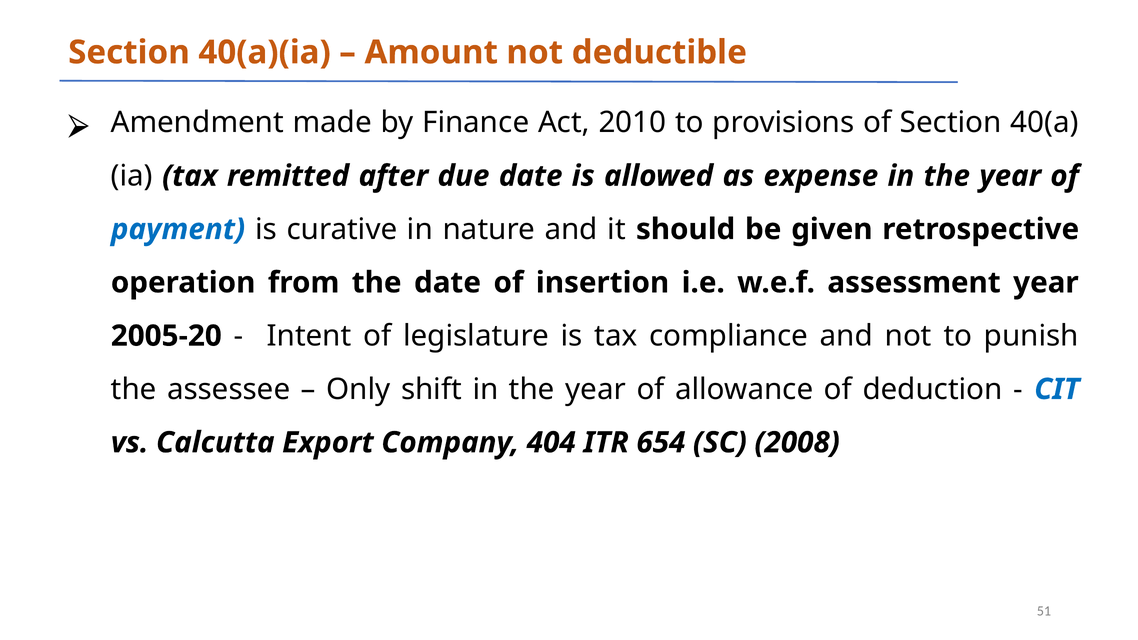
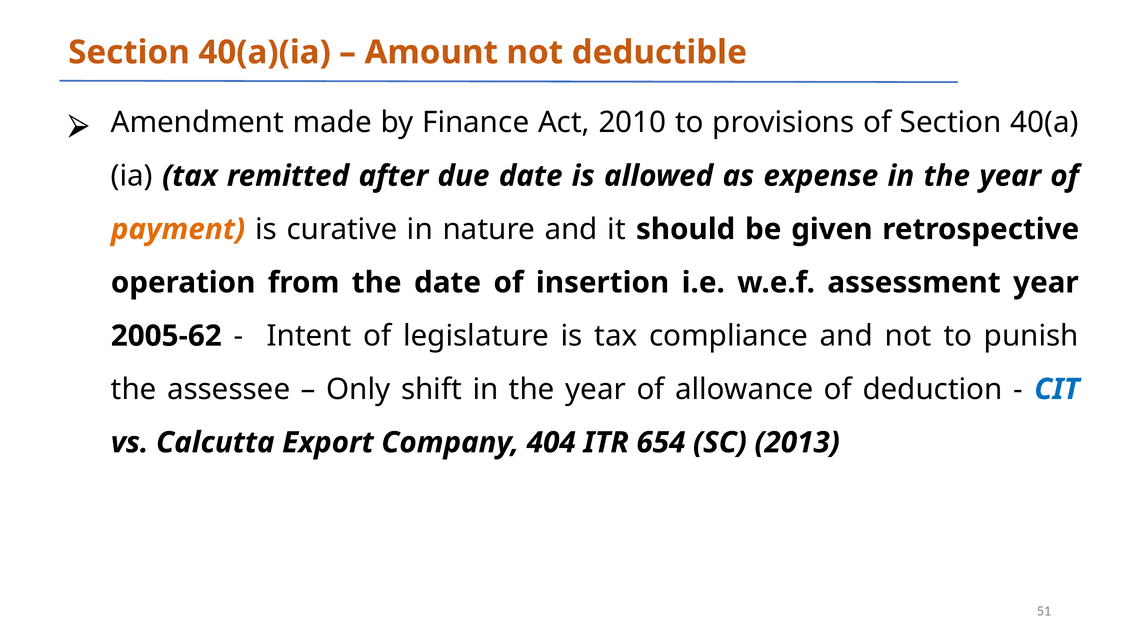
payment colour: blue -> orange
2005-20: 2005-20 -> 2005-62
2008: 2008 -> 2013
